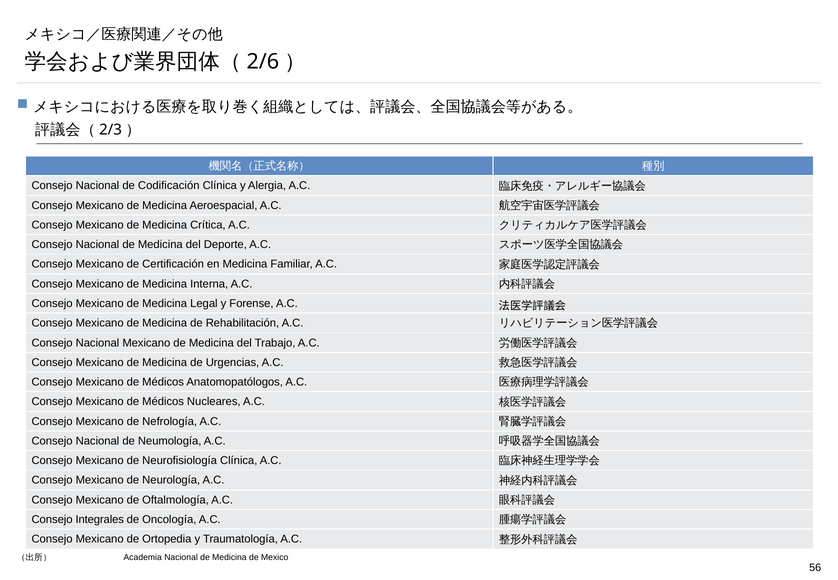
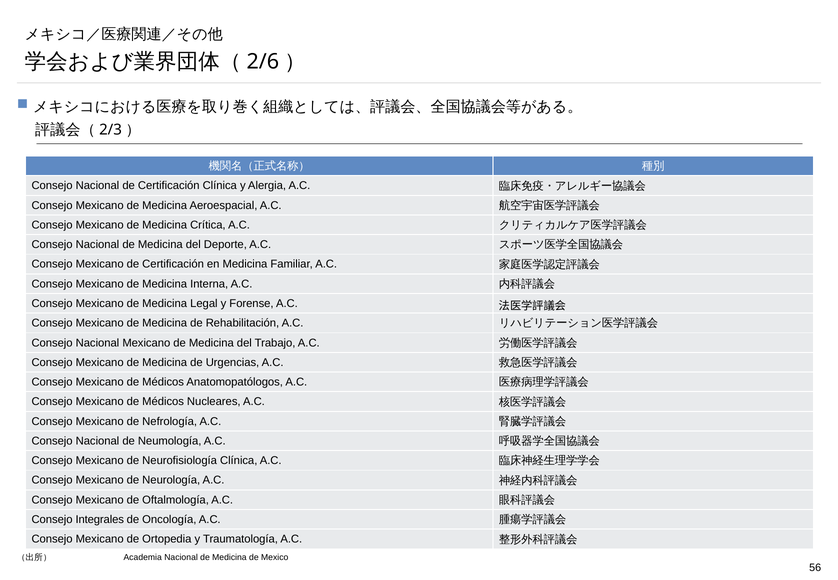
Nacional de Codificación: Codificación -> Certificación
